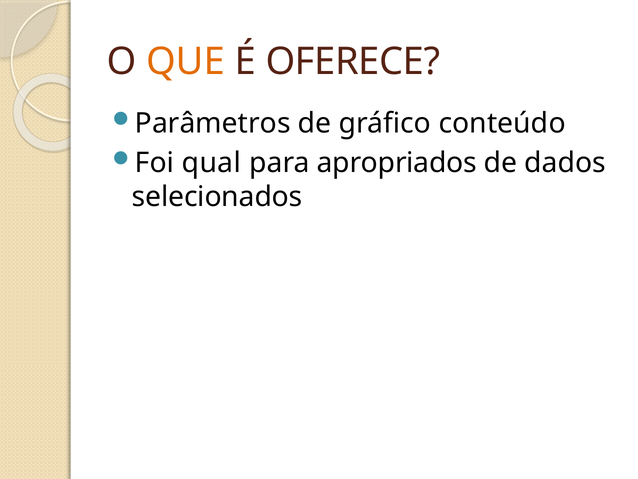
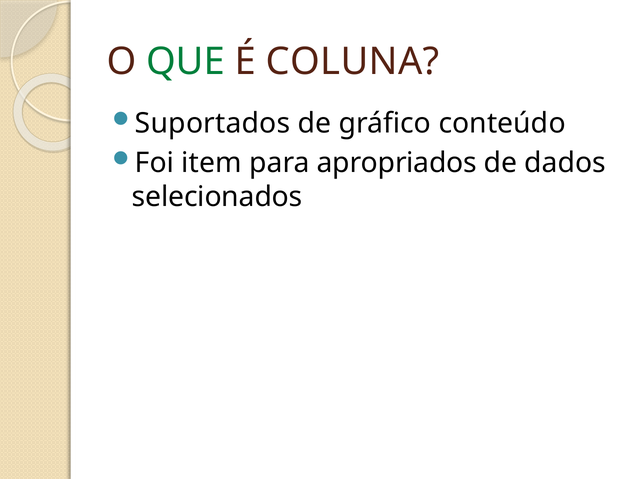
QUE colour: orange -> green
OFERECE: OFERECE -> COLUNA
Parâmetros: Parâmetros -> Suportados
qual: qual -> item
